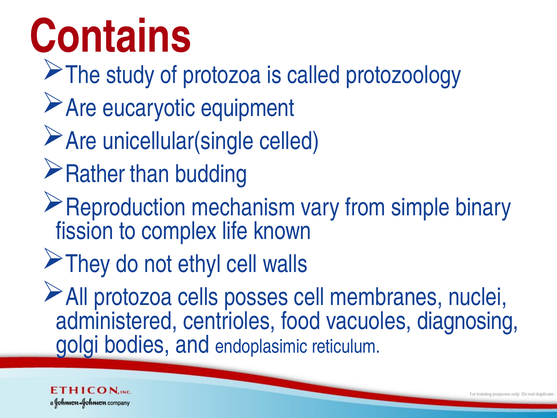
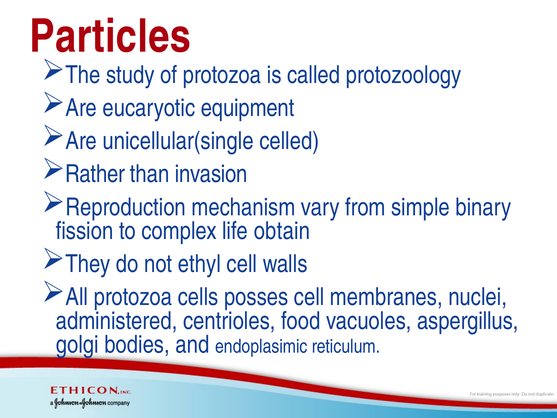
Contains: Contains -> Particles
budding: budding -> invasion
known: known -> obtain
diagnosing: diagnosing -> aspergillus
